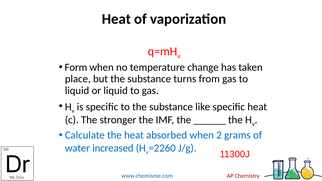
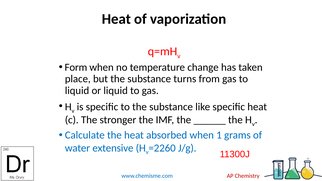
2: 2 -> 1
increased: increased -> extensive
